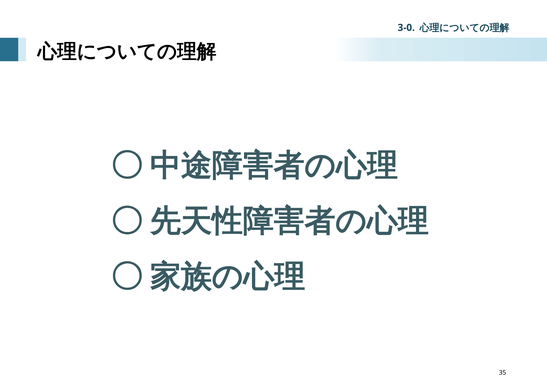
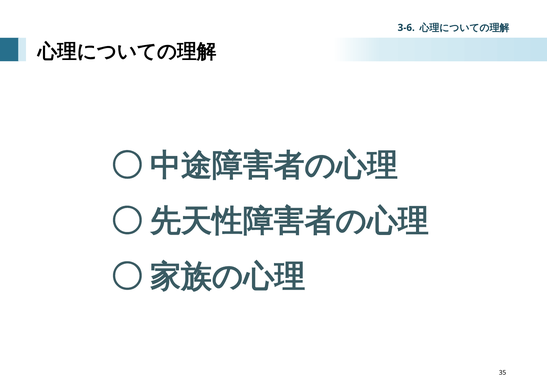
3-0: 3-0 -> 3-6
